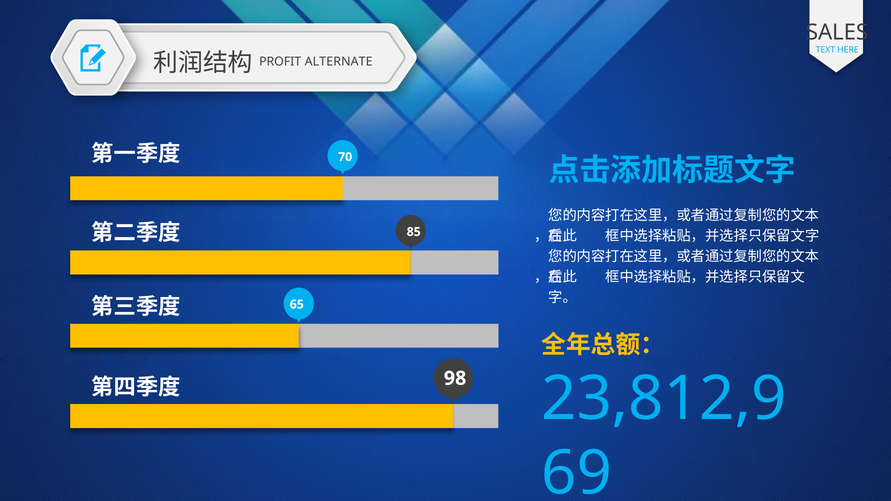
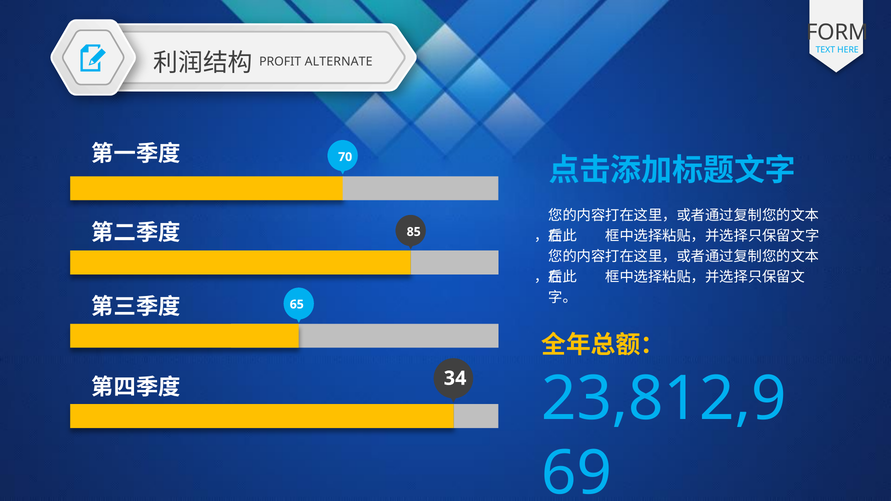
SALES: SALES -> FORM
98: 98 -> 34
